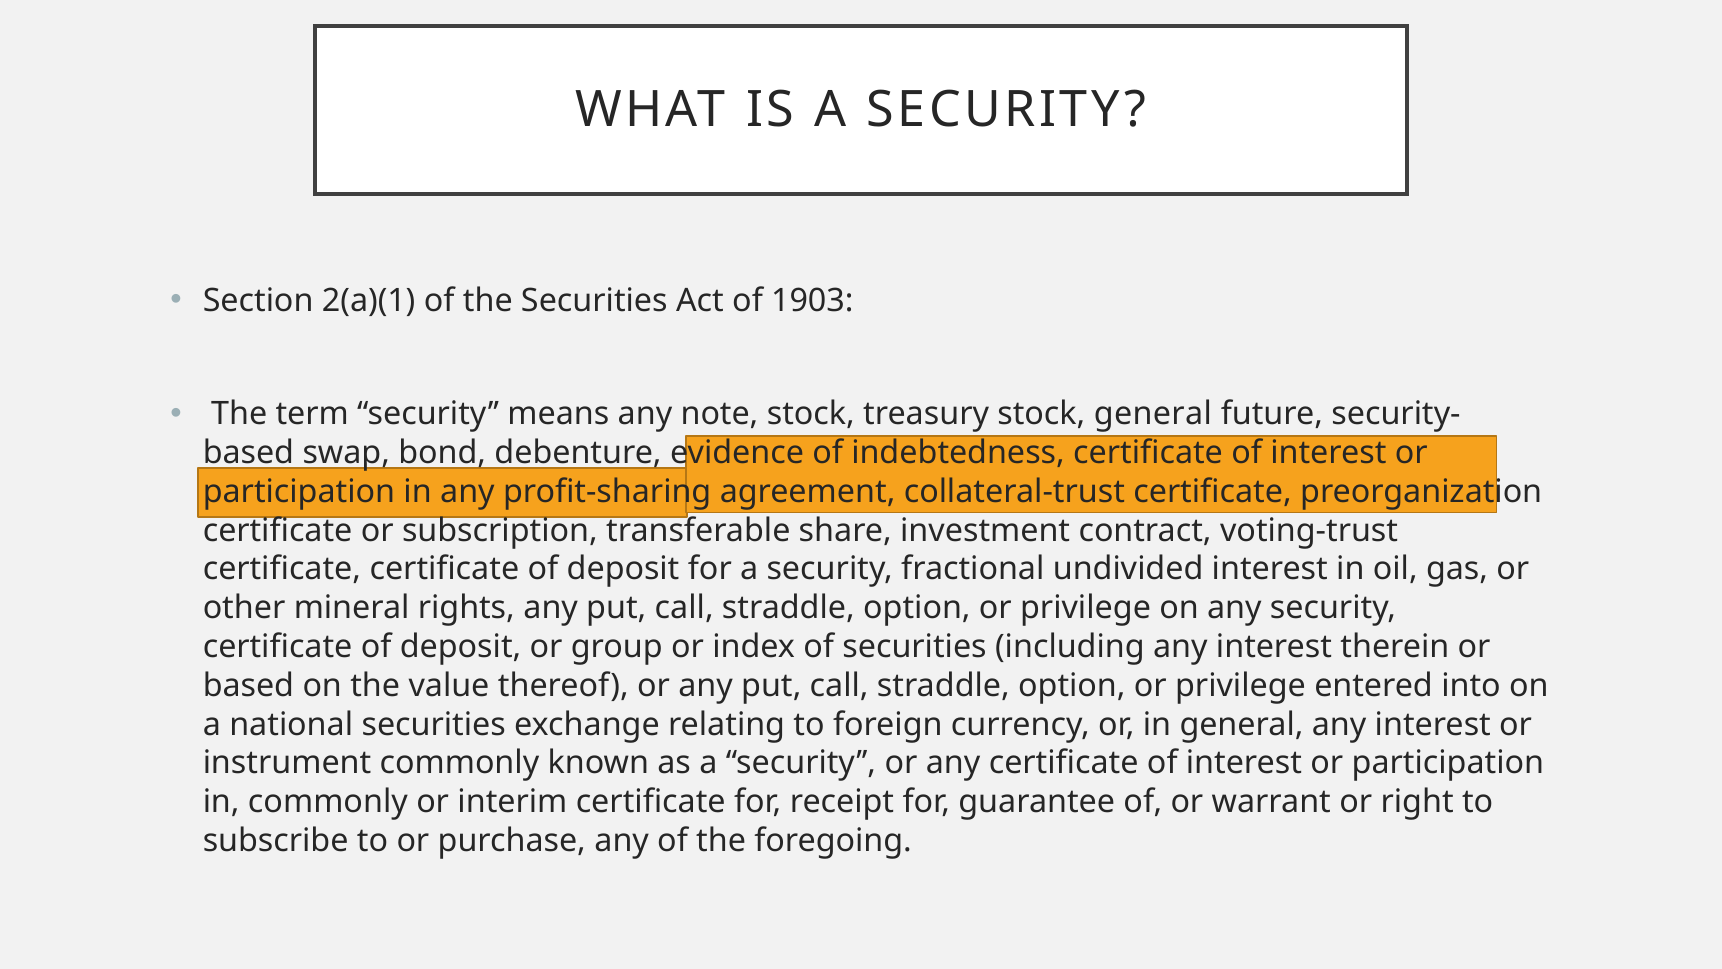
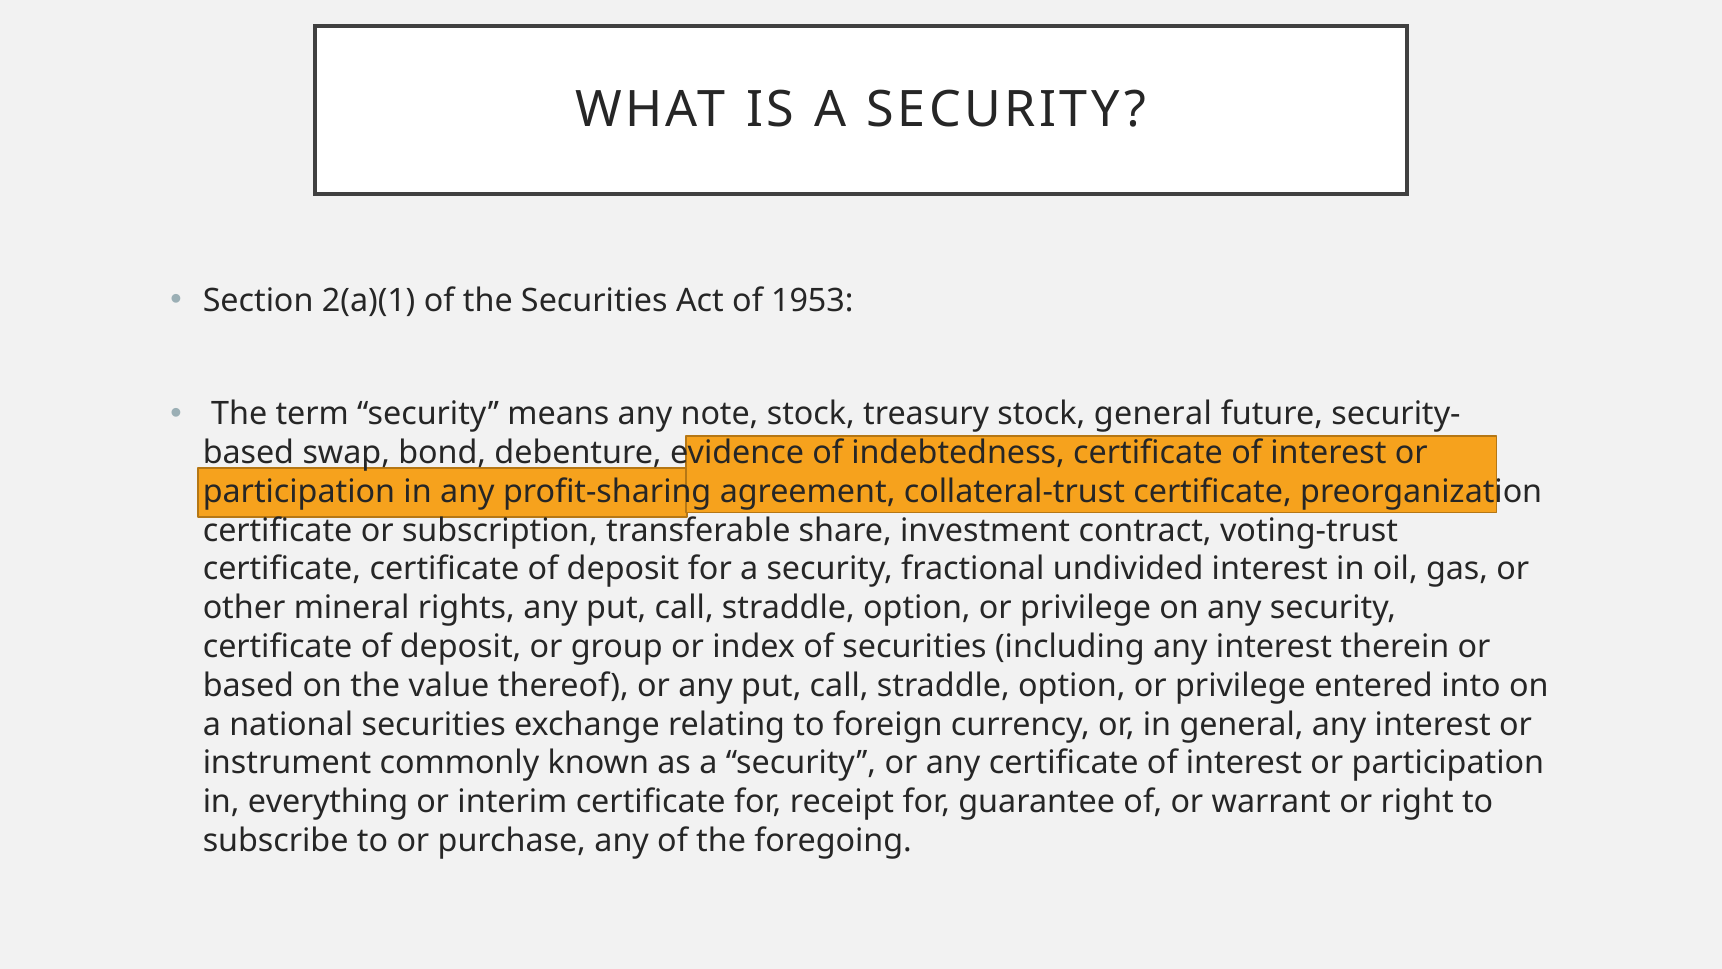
1903: 1903 -> 1953
in commonly: commonly -> everything
